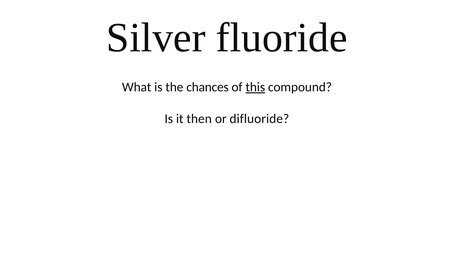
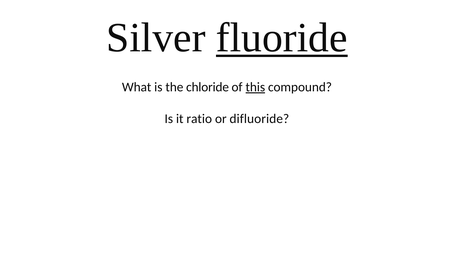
fluoride underline: none -> present
chances: chances -> chloride
then: then -> ratio
